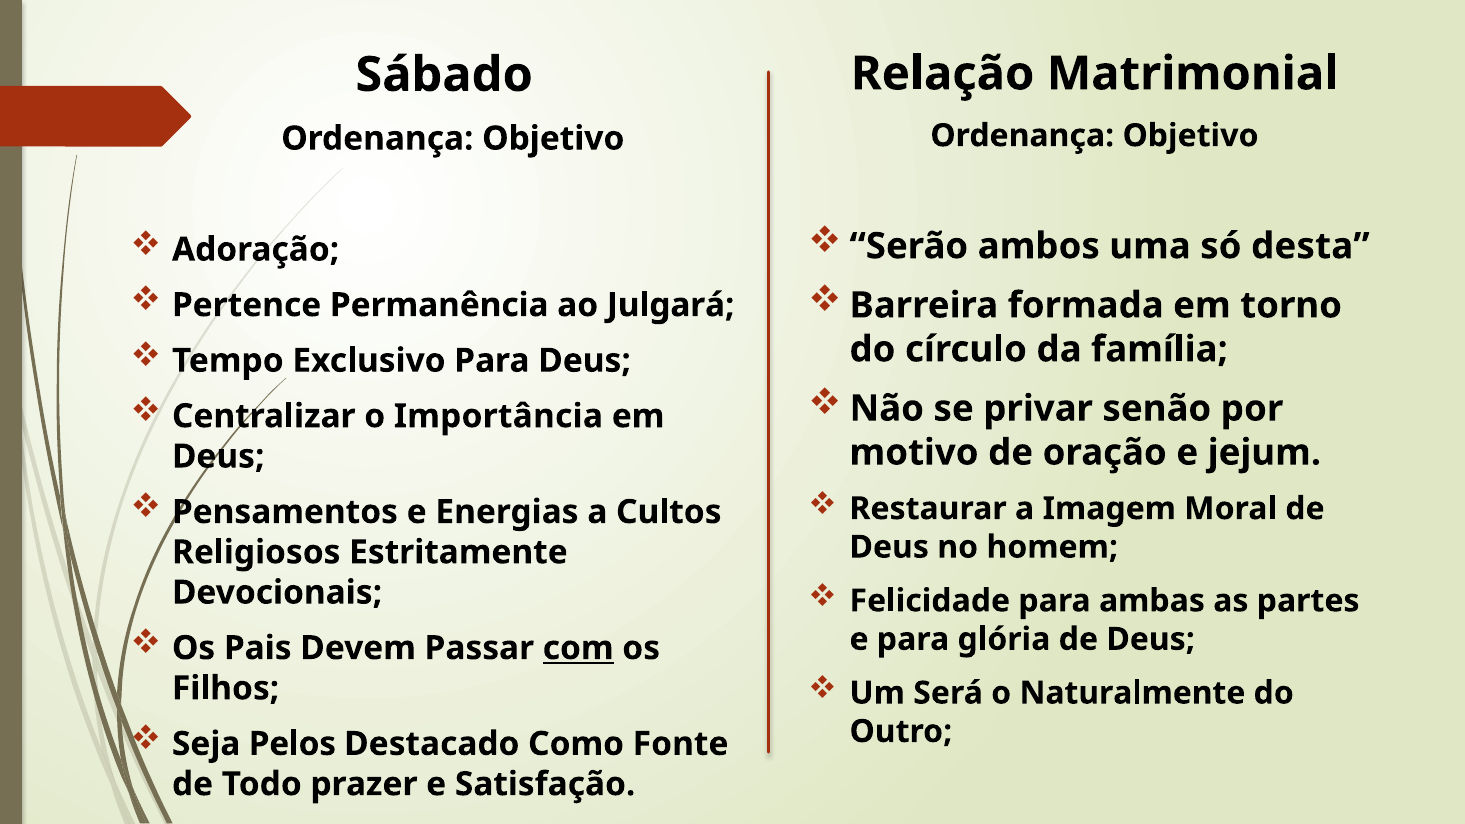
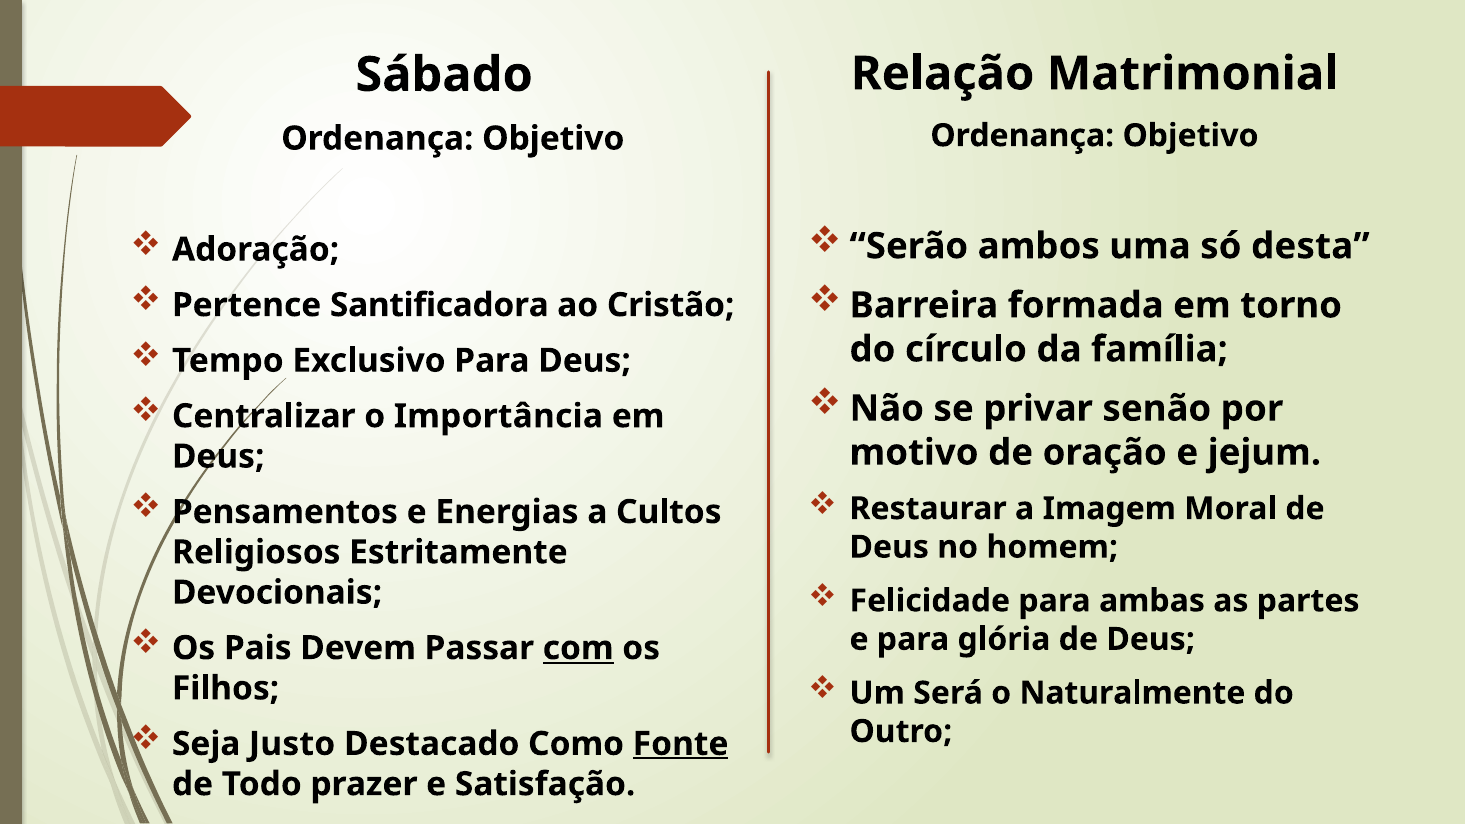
Permanência: Permanência -> Santificadora
Julgará: Julgará -> Cristão
Pelos: Pelos -> Justo
Fonte underline: none -> present
